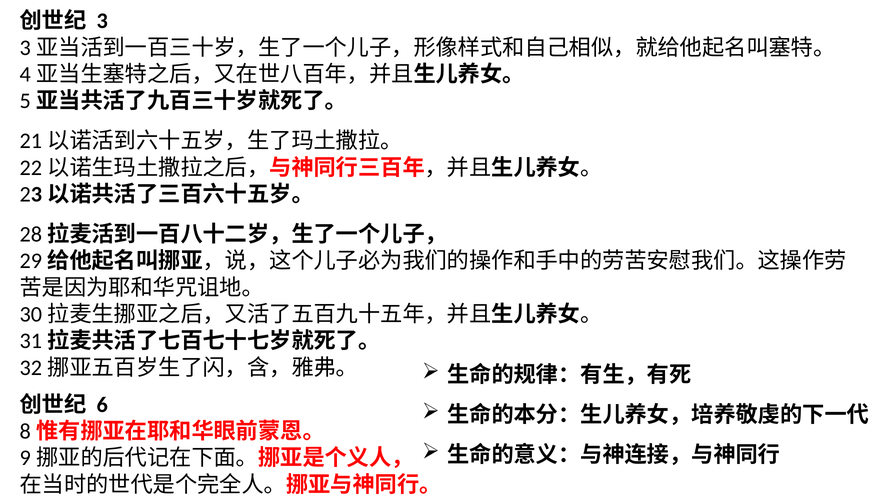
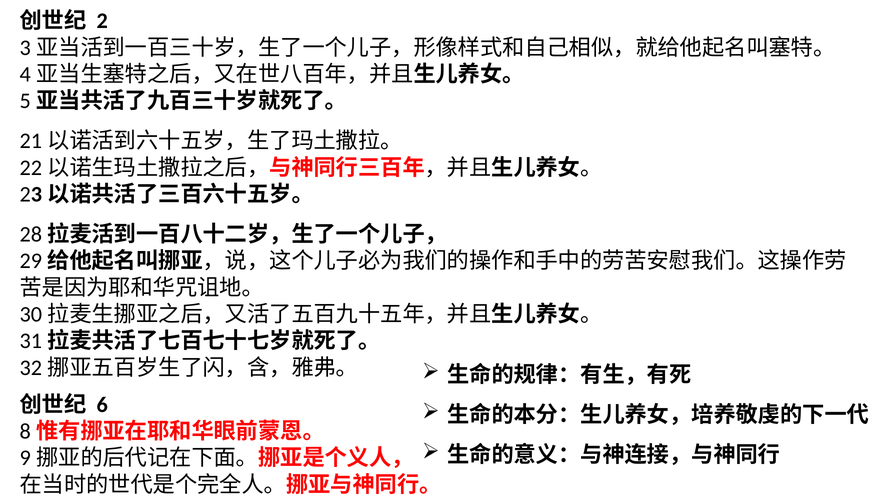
3: 3 -> 2
